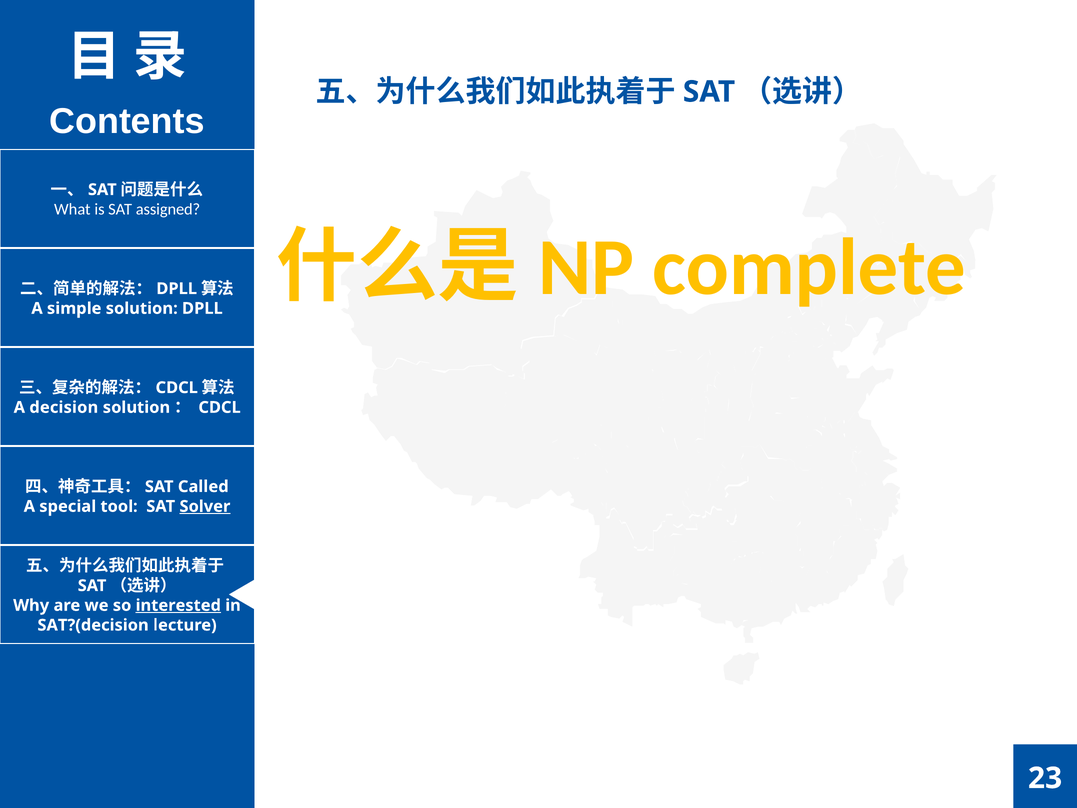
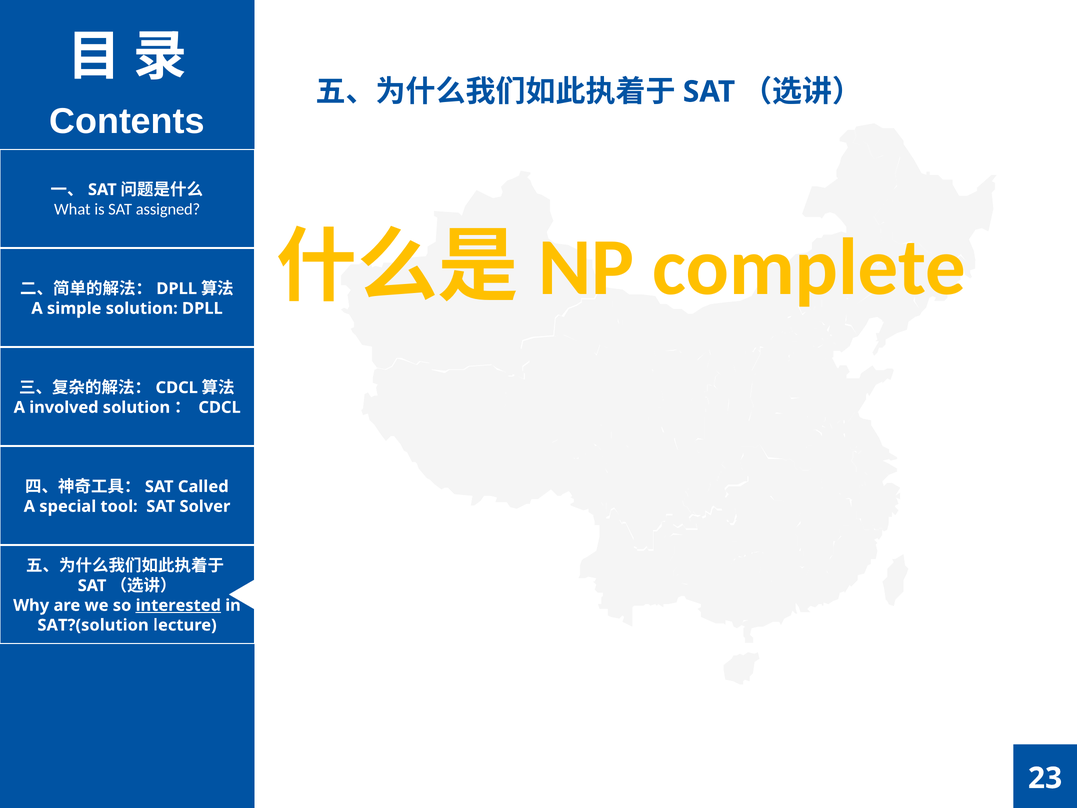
decision: decision -> involved
Solver underline: present -> none
SAT?(decision: SAT?(decision -> SAT?(solution
